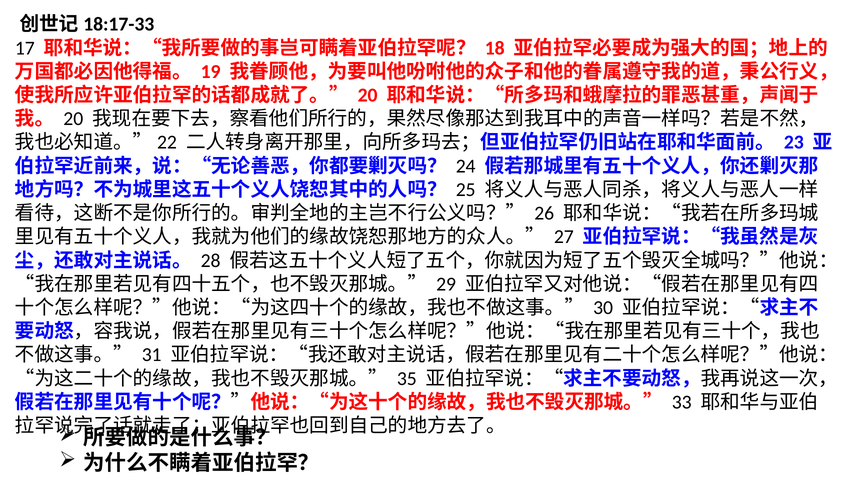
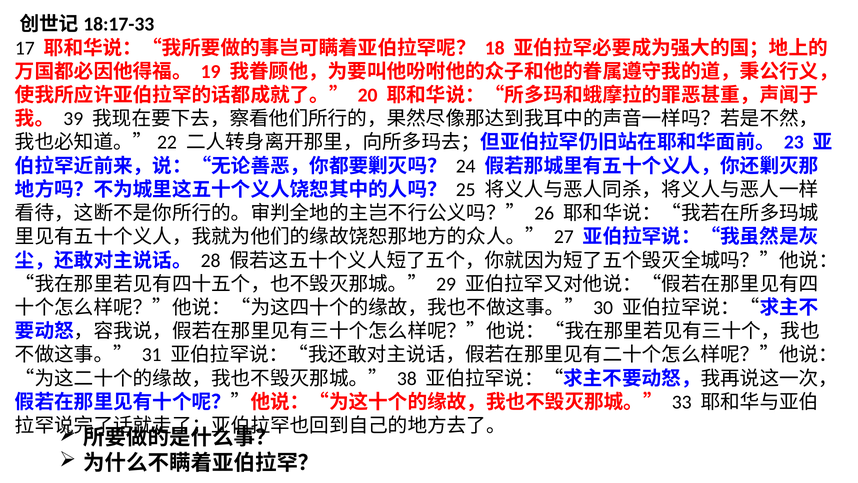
20 at (73, 119): 20 -> 39
35: 35 -> 38
